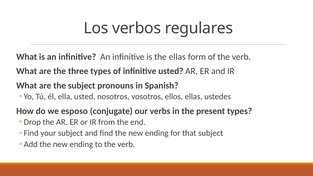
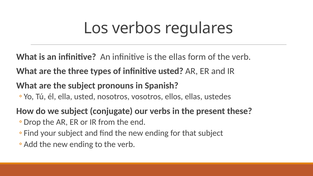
we esposo: esposo -> subject
present types: types -> these
